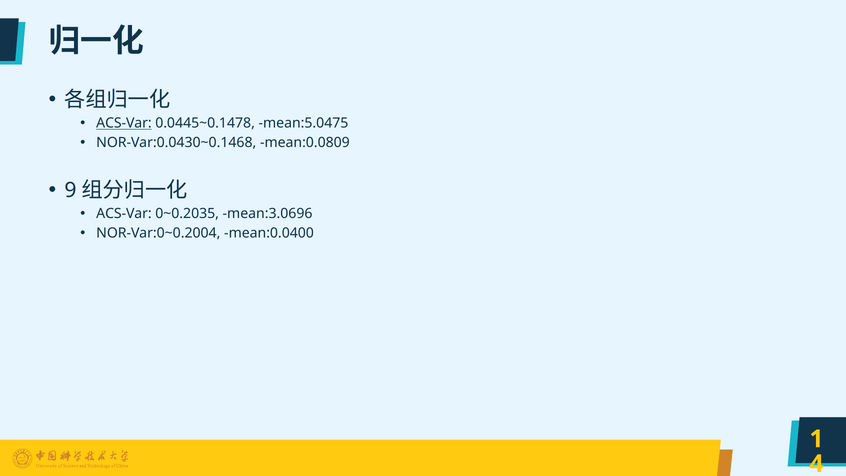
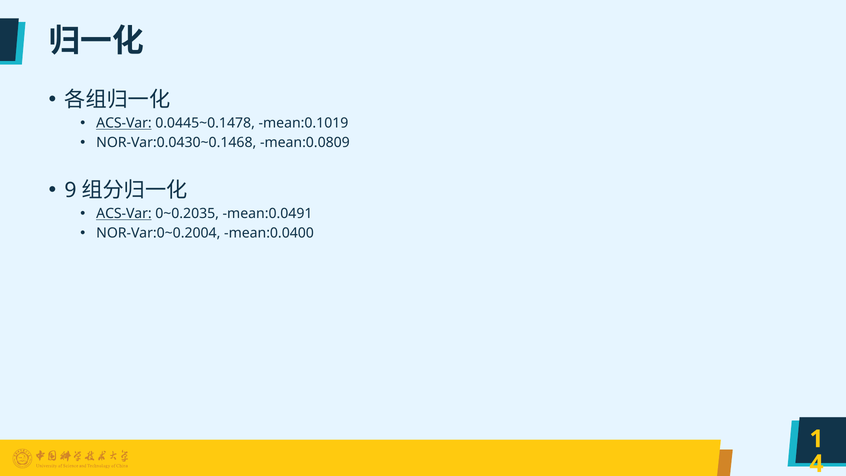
mean:5.0475: mean:5.0475 -> mean:0.1019
ACS-Var at (124, 214) underline: none -> present
mean:3.0696: mean:3.0696 -> mean:0.0491
